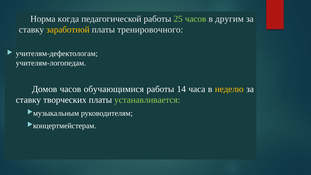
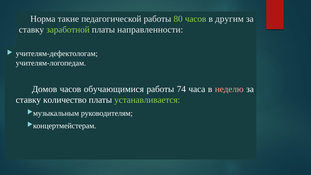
когда: когда -> такие
25: 25 -> 80
заработной colour: yellow -> light green
тренировочного: тренировочного -> направленности
14: 14 -> 74
неделю colour: yellow -> pink
творческих: творческих -> количество
